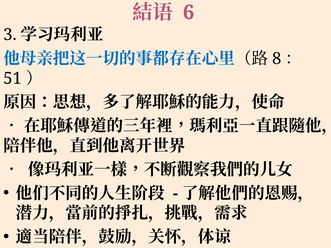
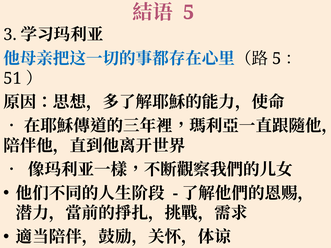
6 at (189, 12): 6 -> 5
8 at (277, 59): 8 -> 5
